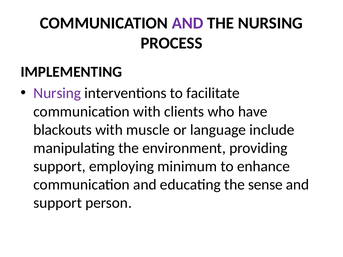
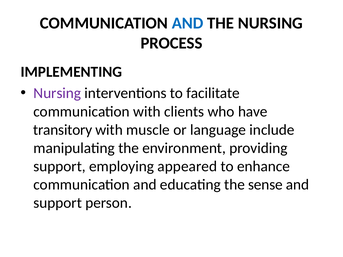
AND at (188, 23) colour: purple -> blue
blackouts: blackouts -> transitory
minimum: minimum -> appeared
